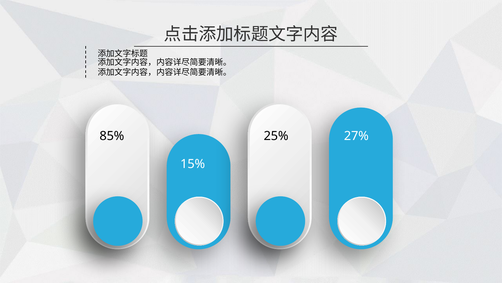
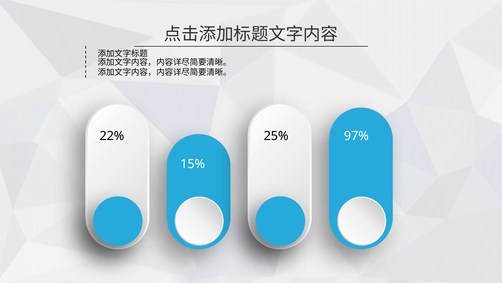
85%: 85% -> 22%
27%: 27% -> 97%
